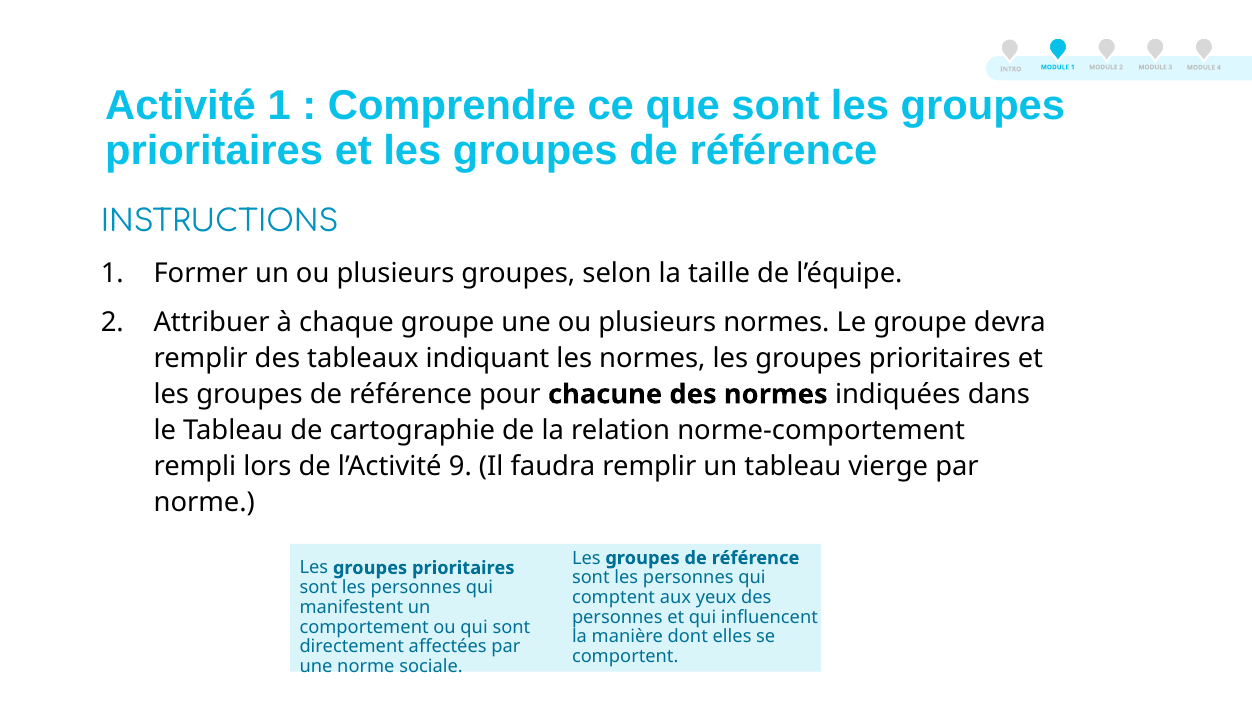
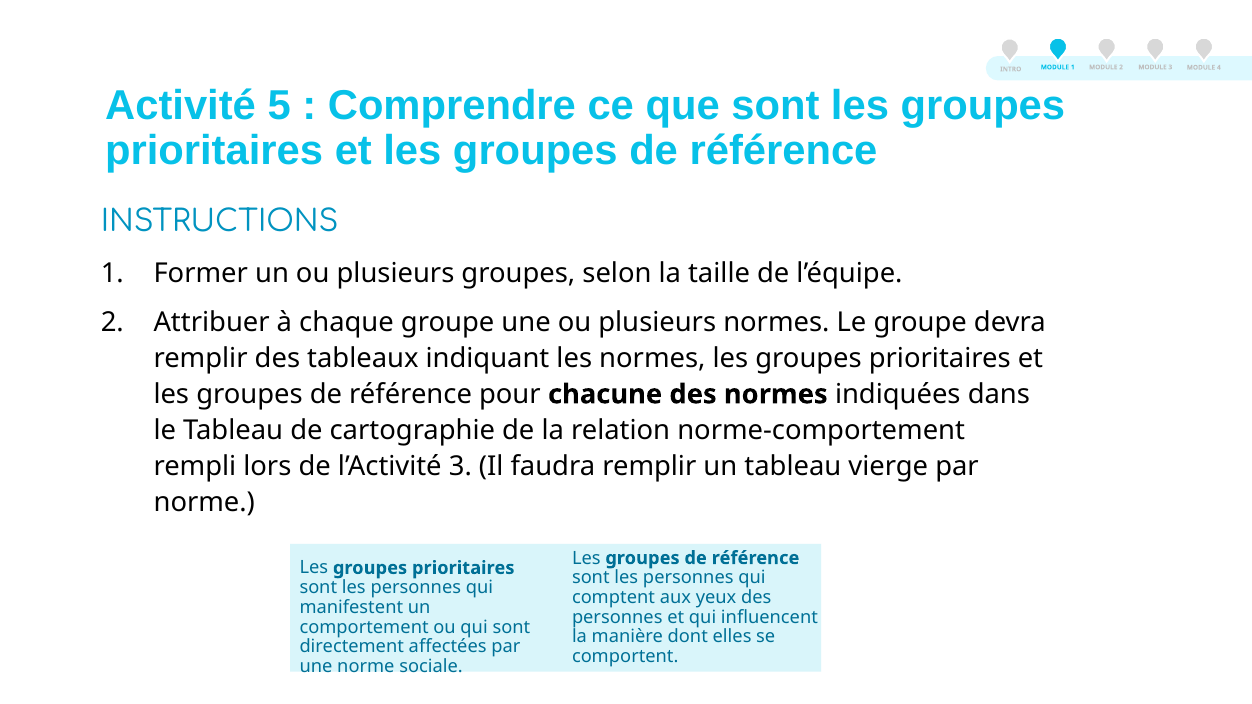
Activité 1: 1 -> 5
l’Activité 9: 9 -> 3
